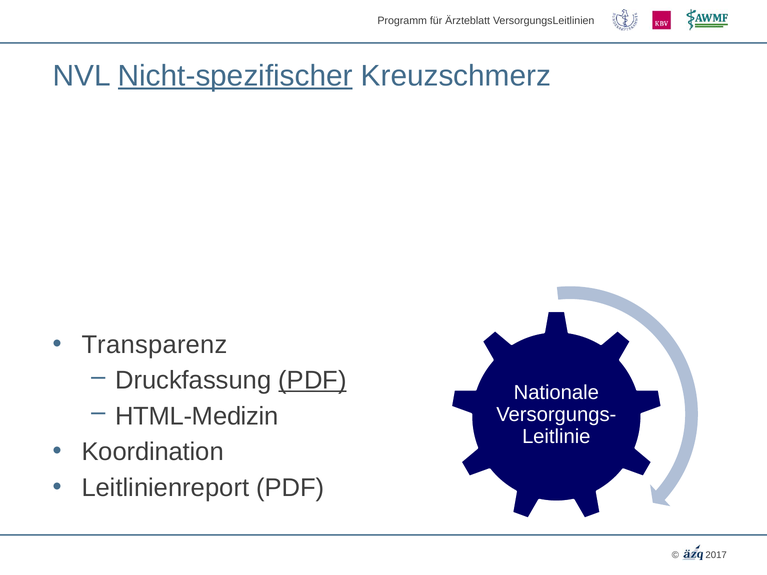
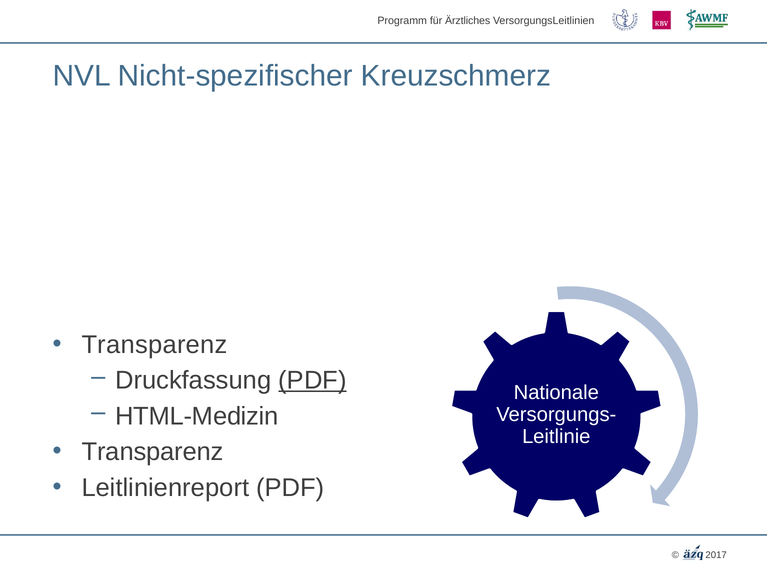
Ärzteblatt: Ärzteblatt -> Ärztliches
Nicht-spezifischer underline: present -> none
Koordination at (153, 452): Koordination -> Transparenz
